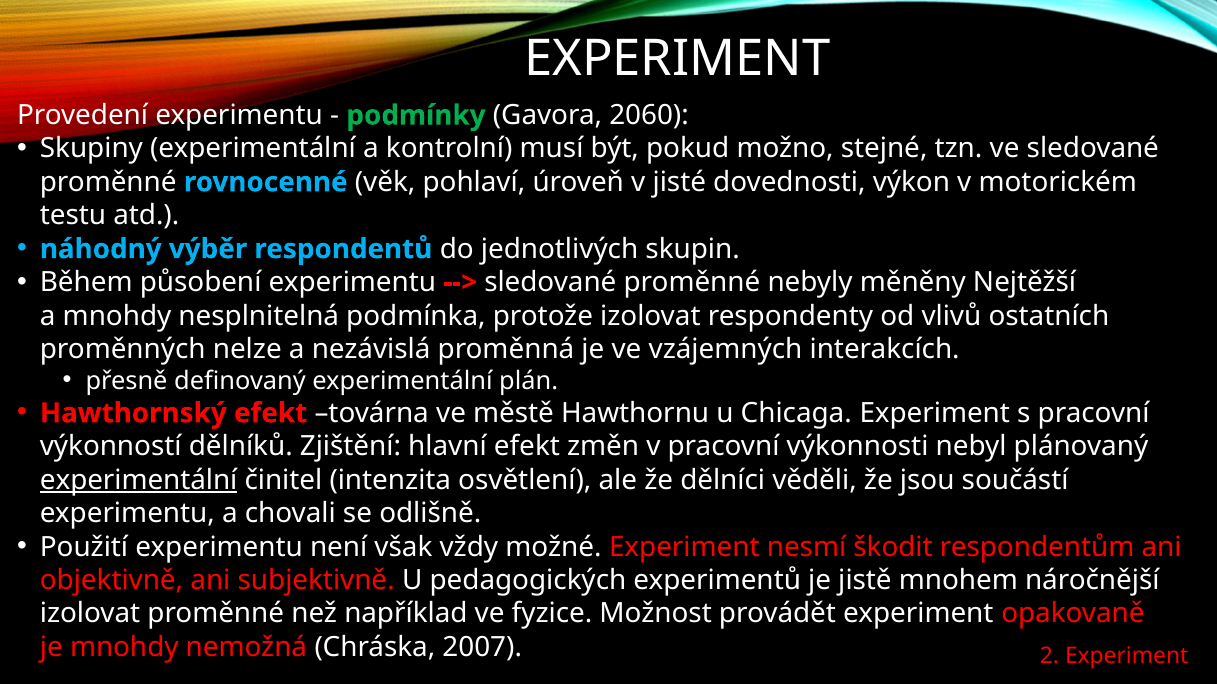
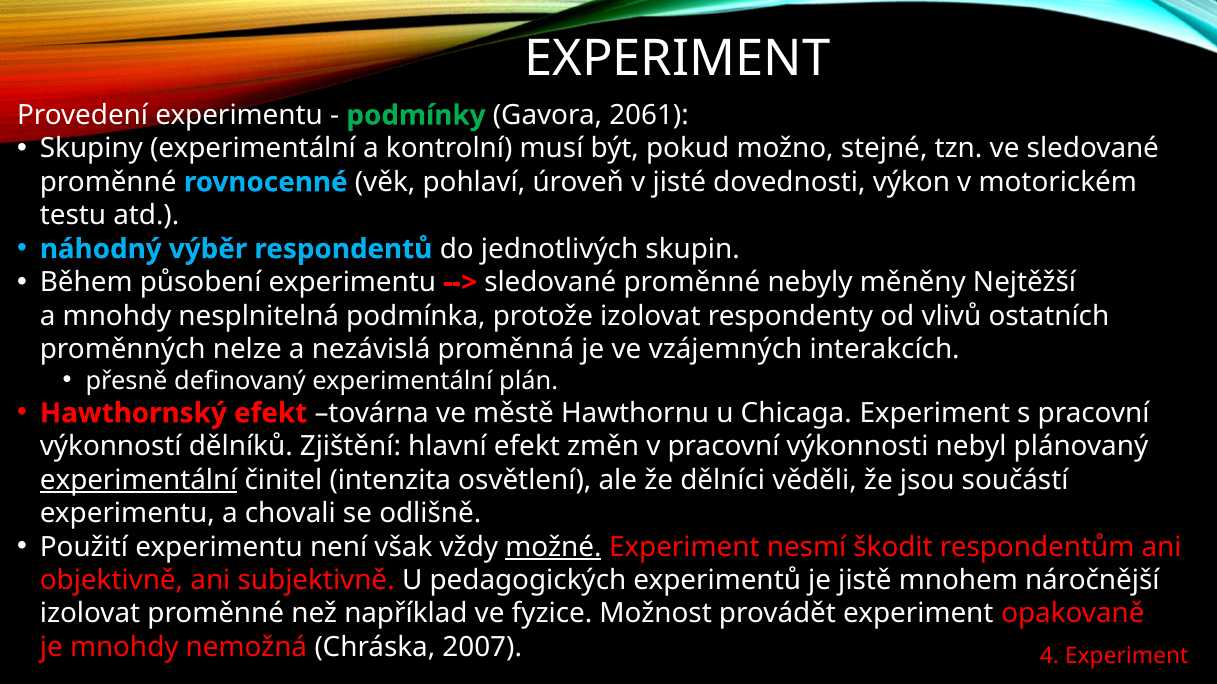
2060: 2060 -> 2061
možné underline: none -> present
2: 2 -> 4
